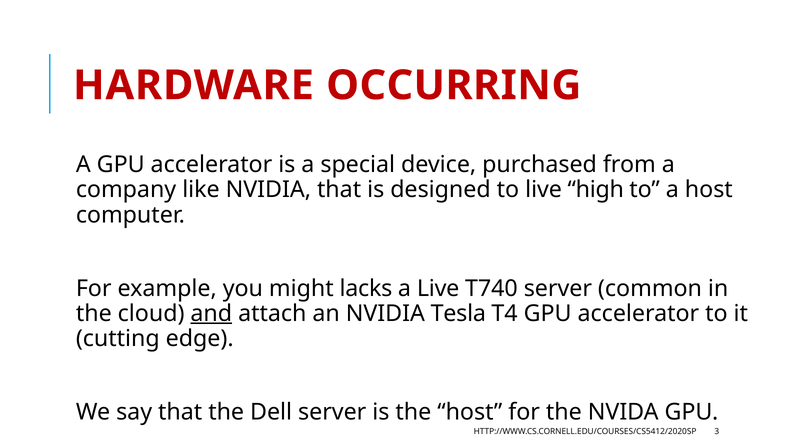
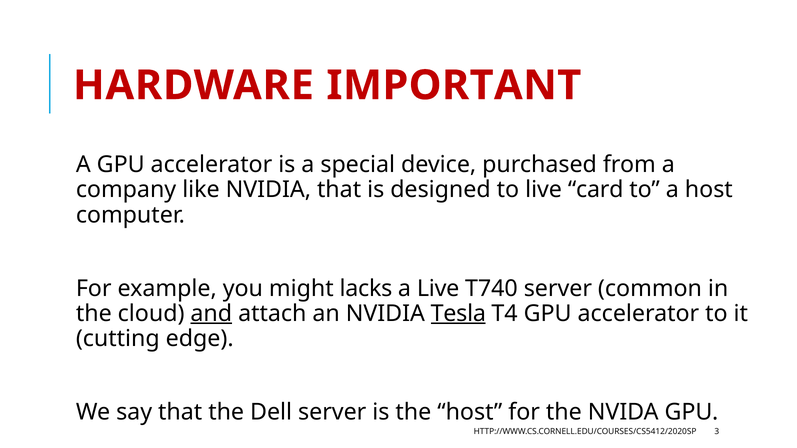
OCCURRING: OCCURRING -> IMPORTANT
high: high -> card
Tesla underline: none -> present
